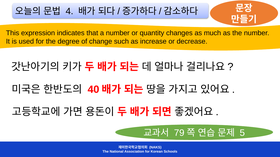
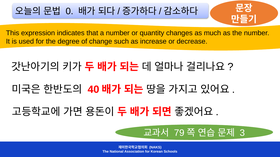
4: 4 -> 0
5: 5 -> 3
